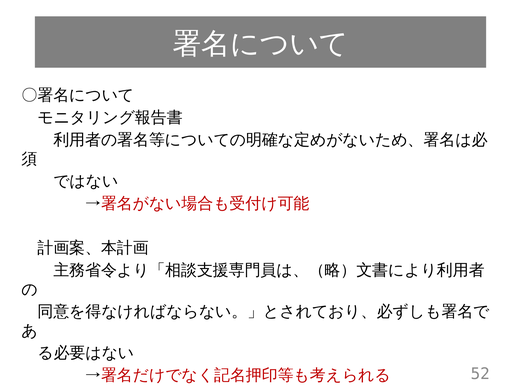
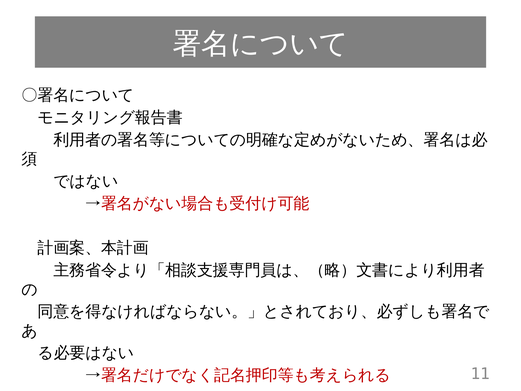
52: 52 -> 11
